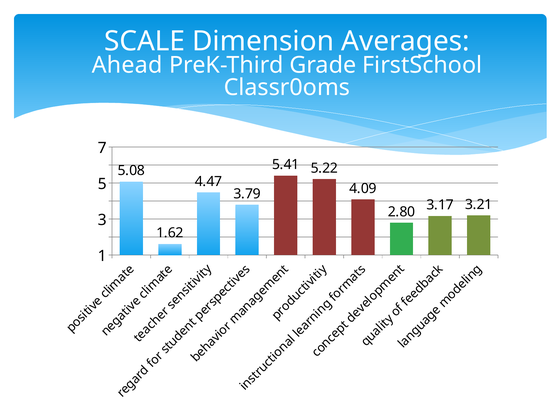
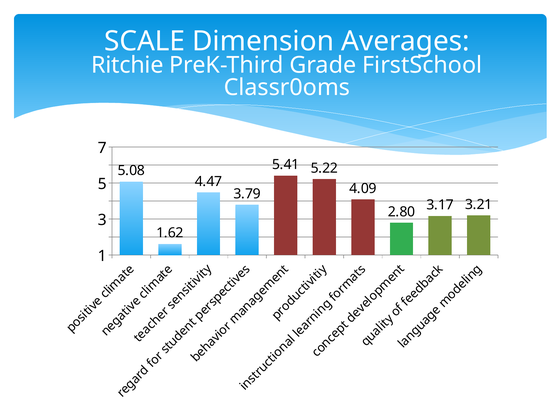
Ahead: Ahead -> Ritchie
